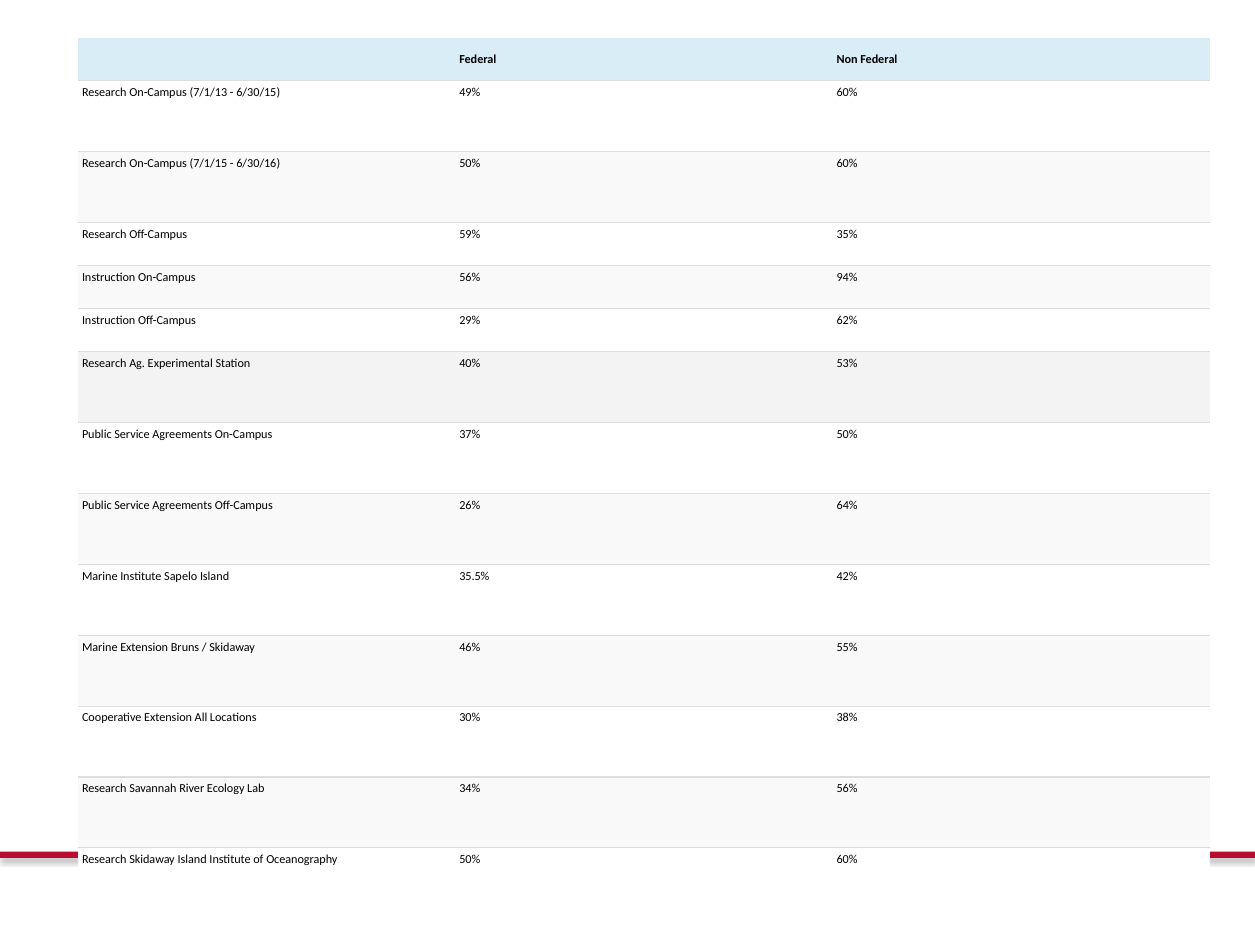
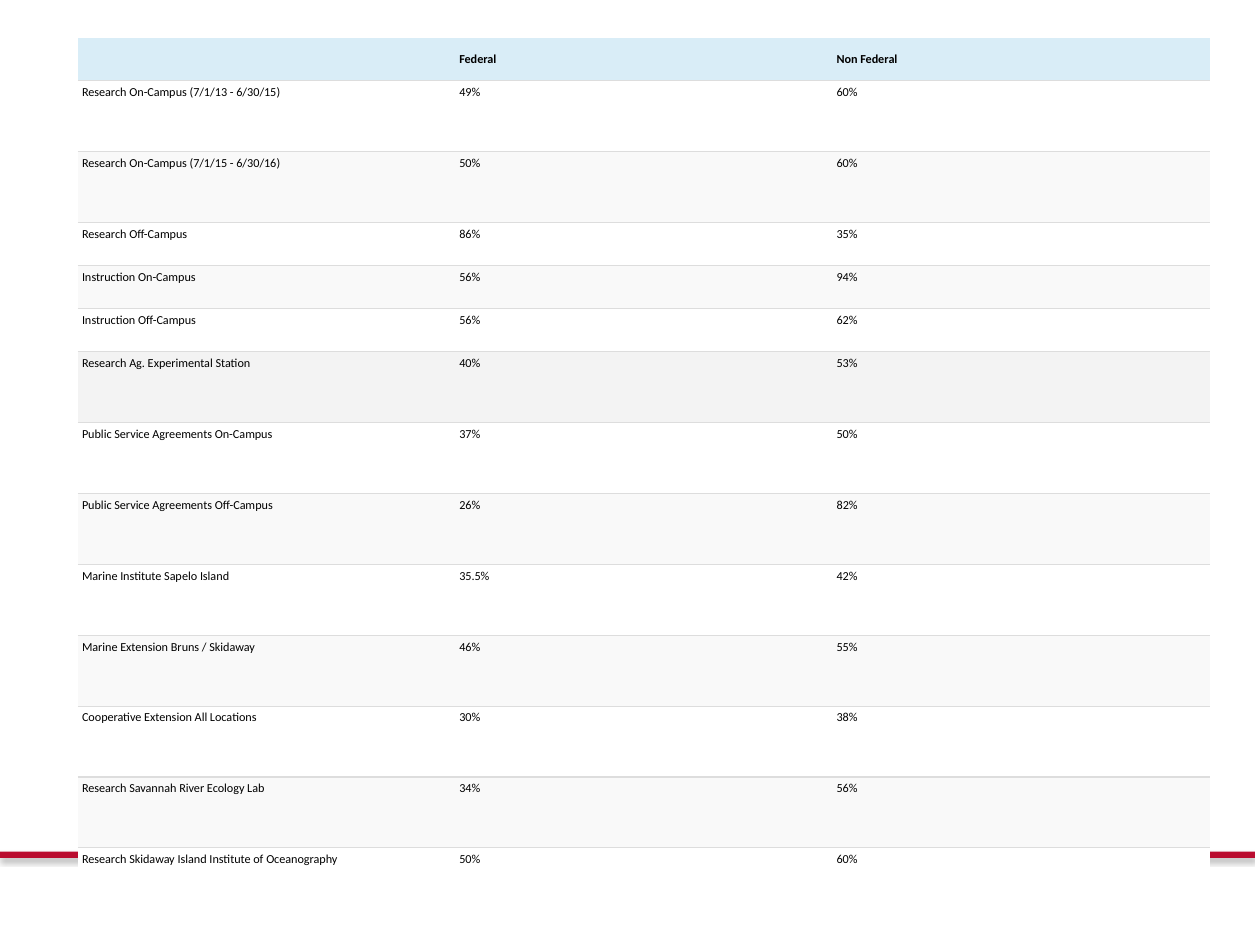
59%: 59% -> 86%
Off-Campus 29%: 29% -> 56%
64%: 64% -> 82%
